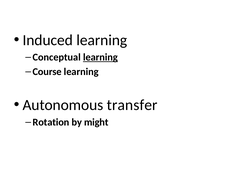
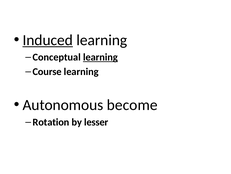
Induced underline: none -> present
transfer: transfer -> become
might: might -> lesser
